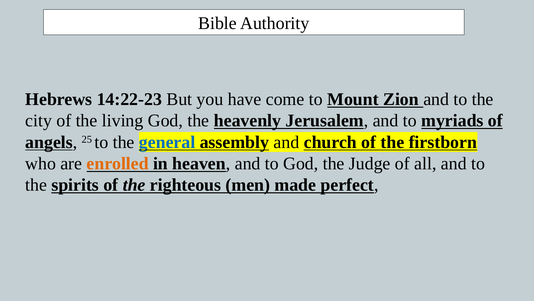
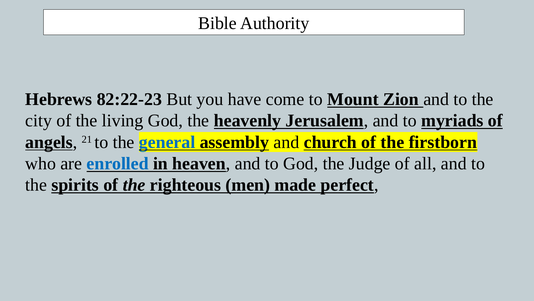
14:22-23: 14:22-23 -> 82:22-23
25: 25 -> 21
enrolled colour: orange -> blue
